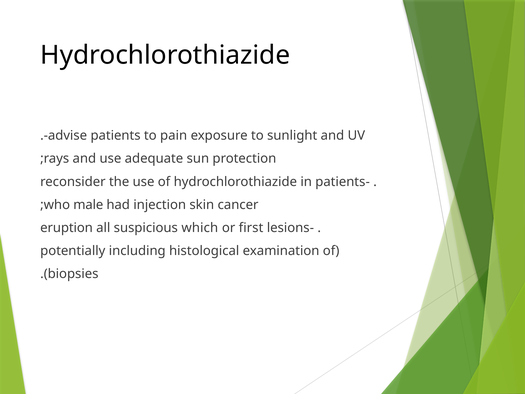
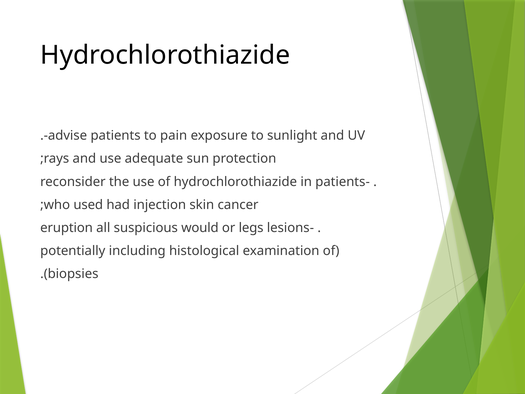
male: male -> used
which: which -> would
first: first -> legs
